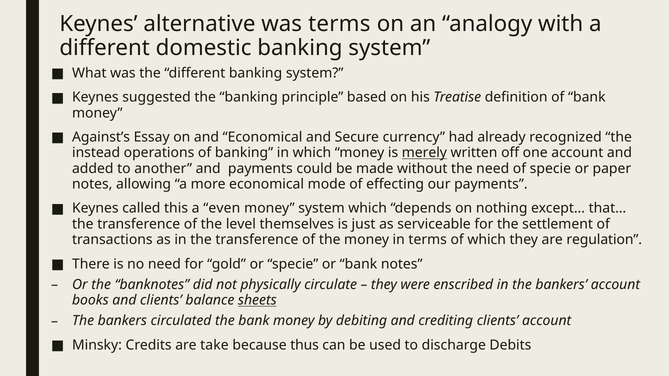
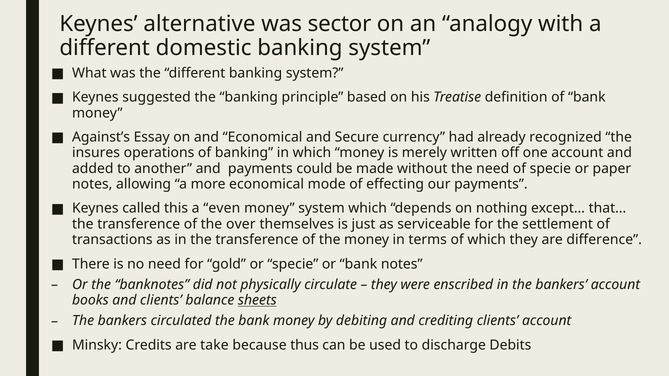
was terms: terms -> sector
instead: instead -> insures
merely underline: present -> none
level: level -> over
regulation: regulation -> difference
